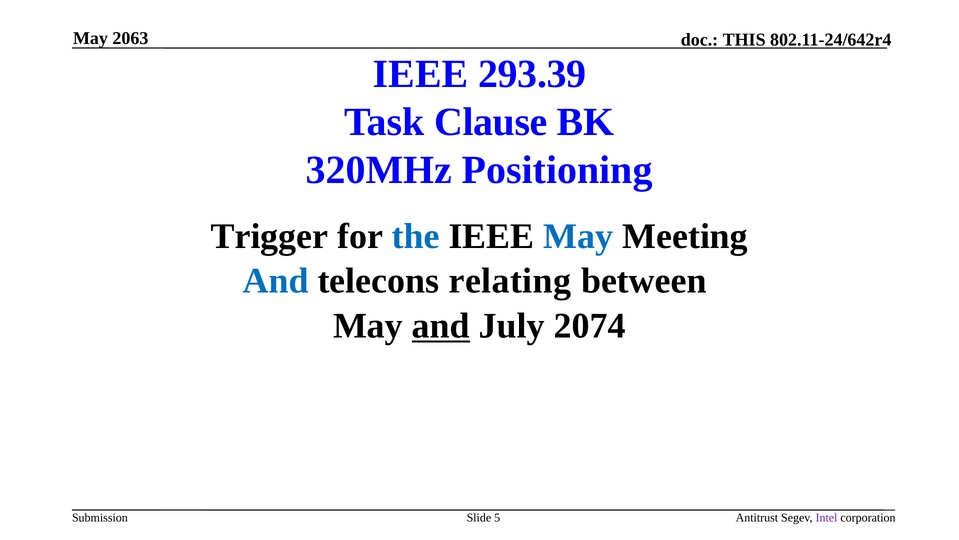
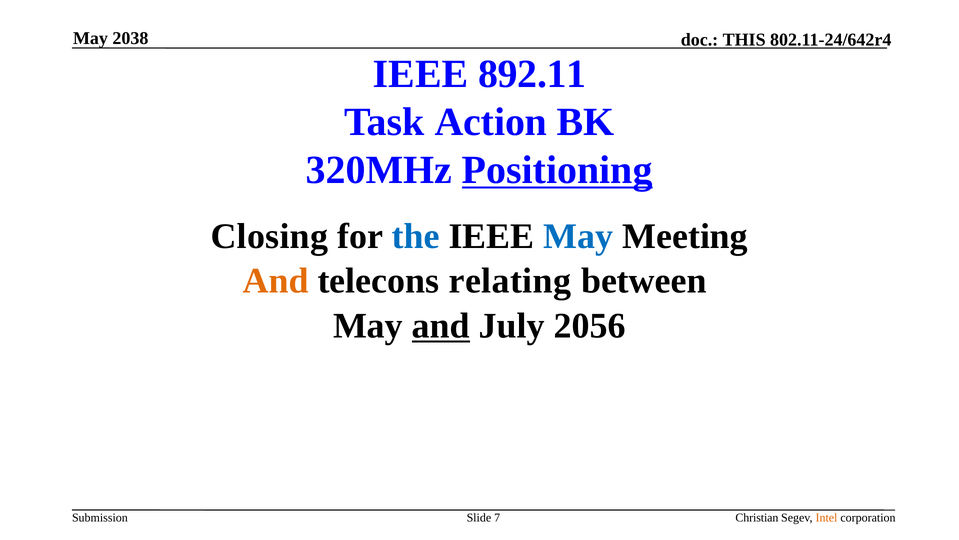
2063: 2063 -> 2038
293.39: 293.39 -> 892.11
Clause: Clause -> Action
Positioning underline: none -> present
Trigger: Trigger -> Closing
And at (276, 281) colour: blue -> orange
2074: 2074 -> 2056
5: 5 -> 7
Antitrust: Antitrust -> Christian
Intel colour: purple -> orange
